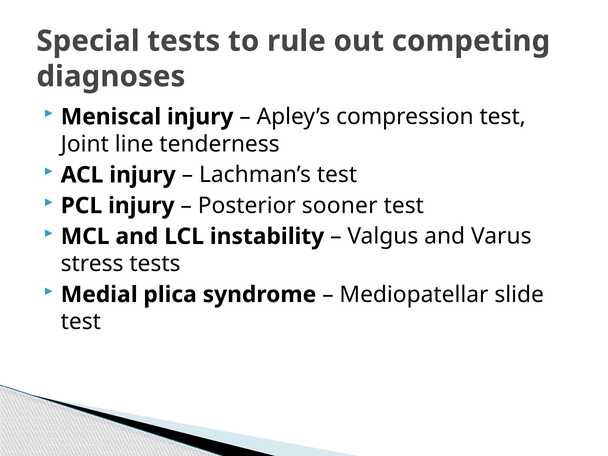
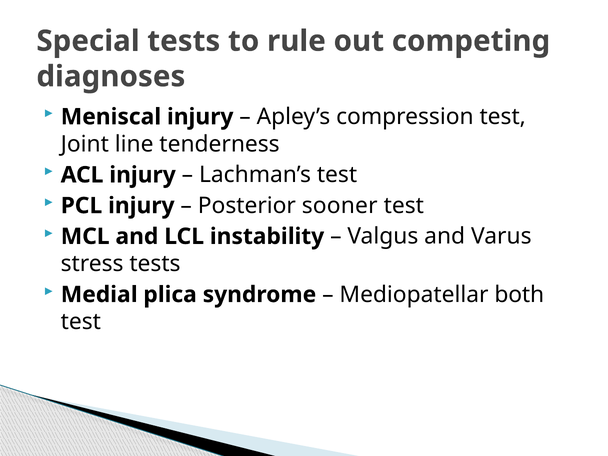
slide: slide -> both
